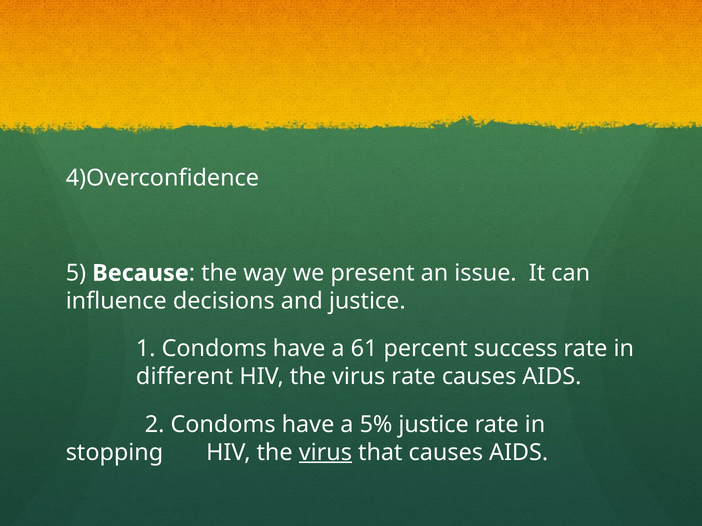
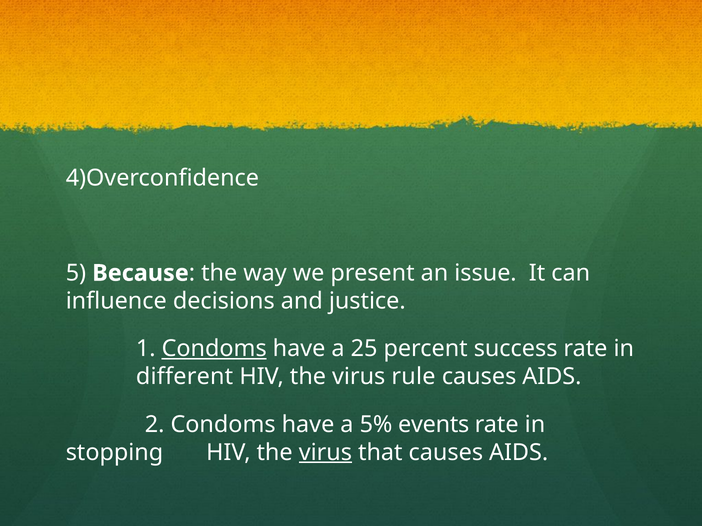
Condoms at (214, 349) underline: none -> present
61: 61 -> 25
virus rate: rate -> rule
5% justice: justice -> events
